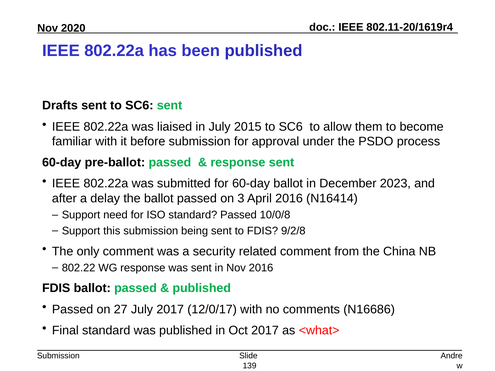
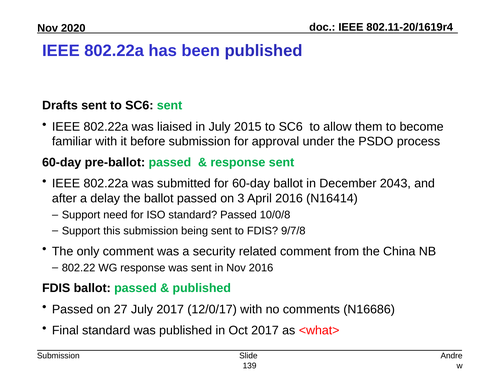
2023: 2023 -> 2043
9/2/8: 9/2/8 -> 9/7/8
